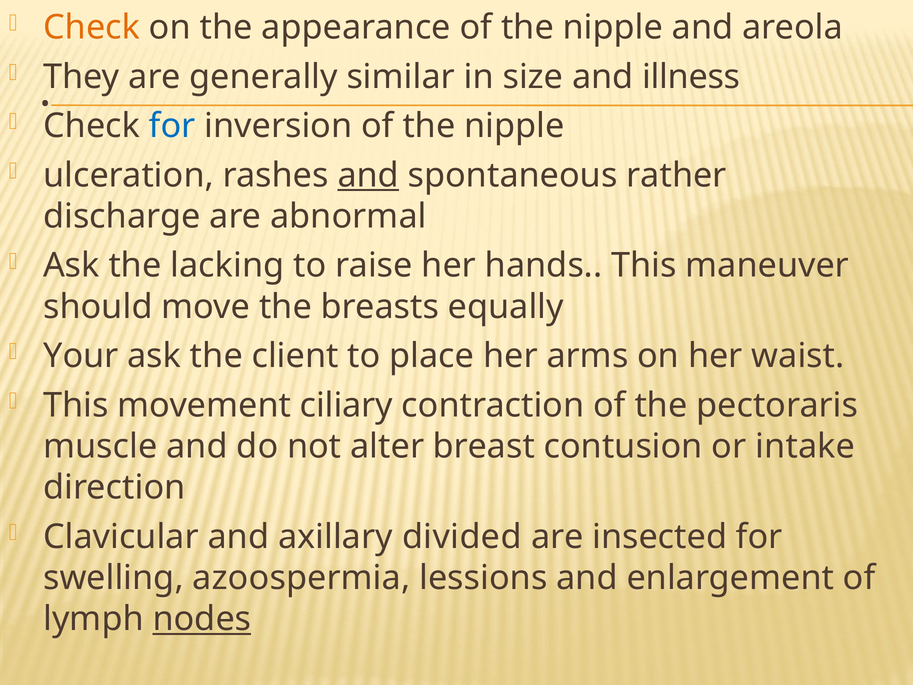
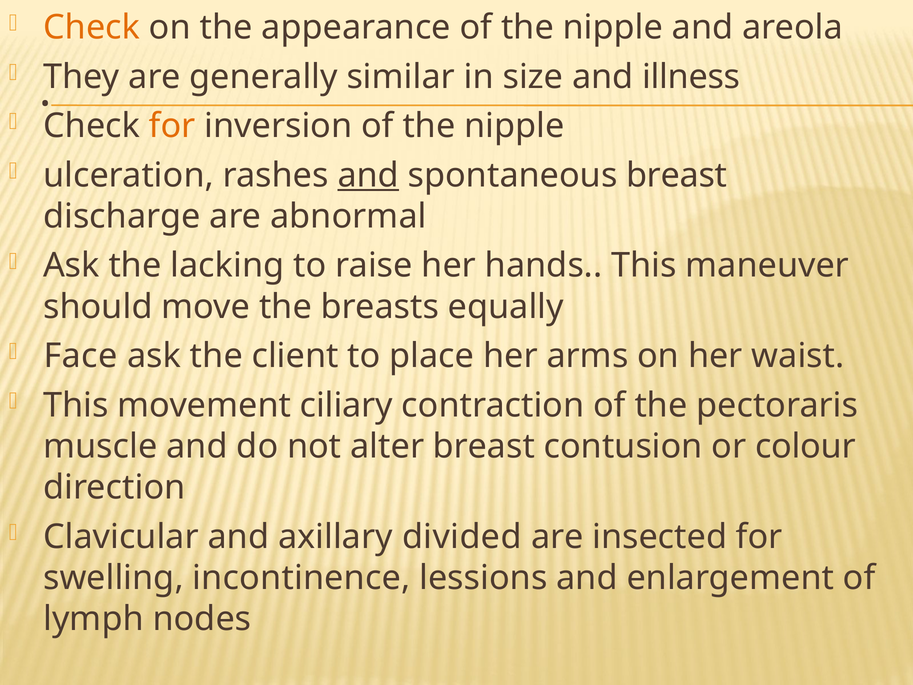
for at (172, 126) colour: blue -> orange
spontaneous rather: rather -> breast
Your: Your -> Face
intake: intake -> colour
azoospermia: azoospermia -> incontinence
nodes underline: present -> none
